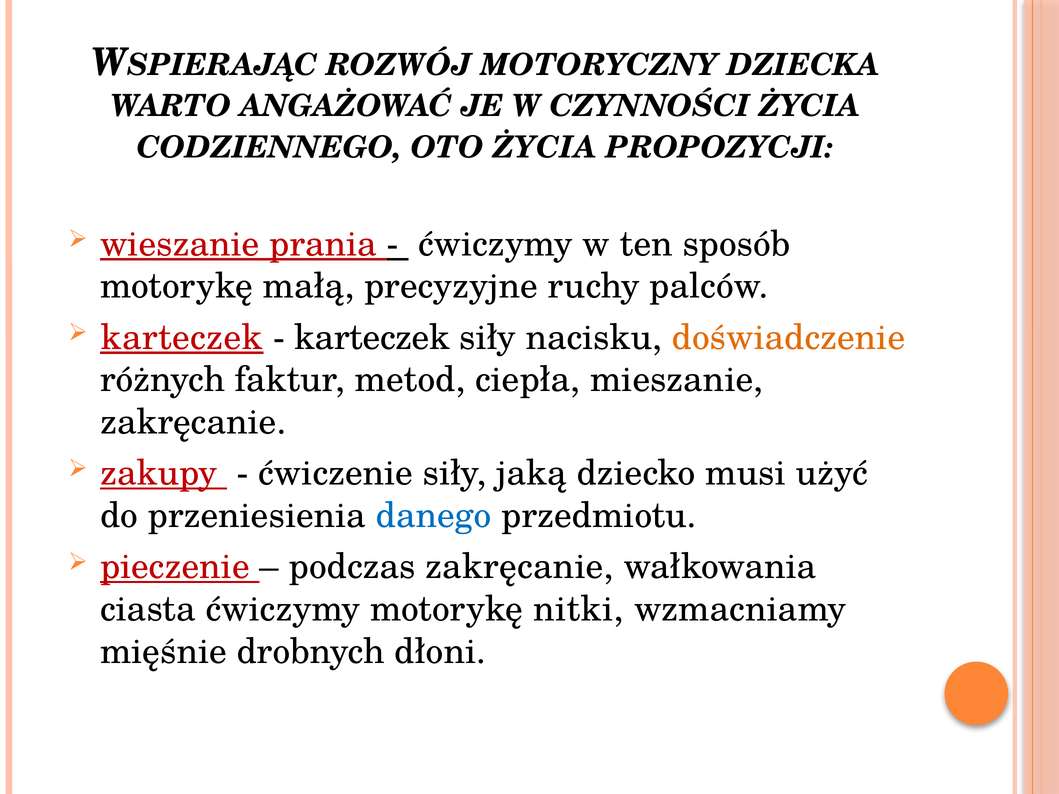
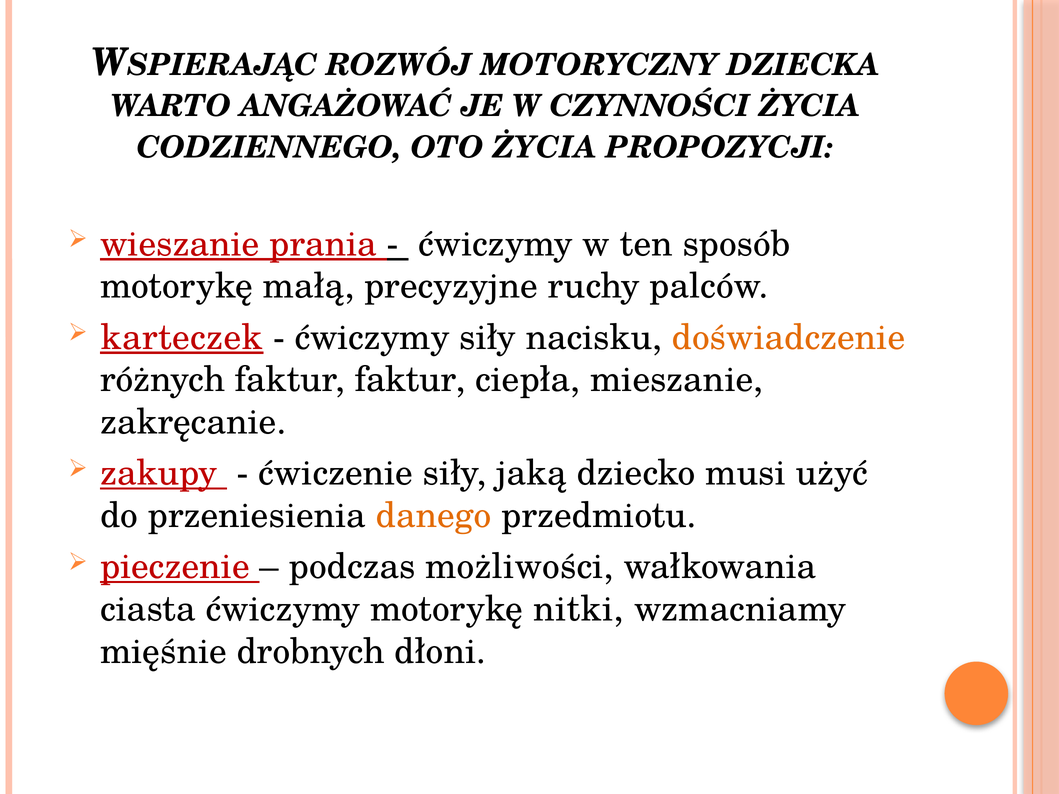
karteczek at (372, 338): karteczek -> ćwiczymy
faktur metod: metod -> faktur
danego colour: blue -> orange
podczas zakręcanie: zakręcanie -> możliwości
